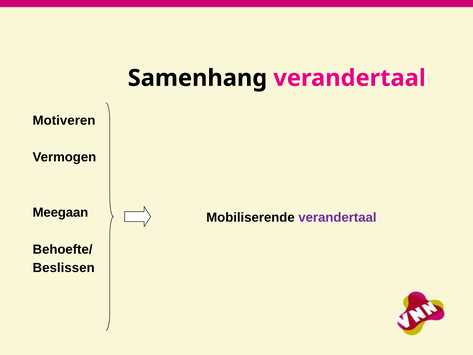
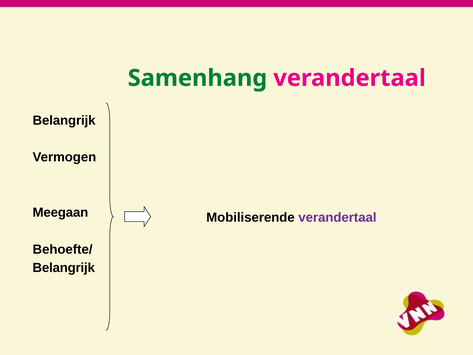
Samenhang colour: black -> green
Motiveren at (64, 120): Motiveren -> Belangrijk
Beslissen at (64, 268): Beslissen -> Belangrijk
